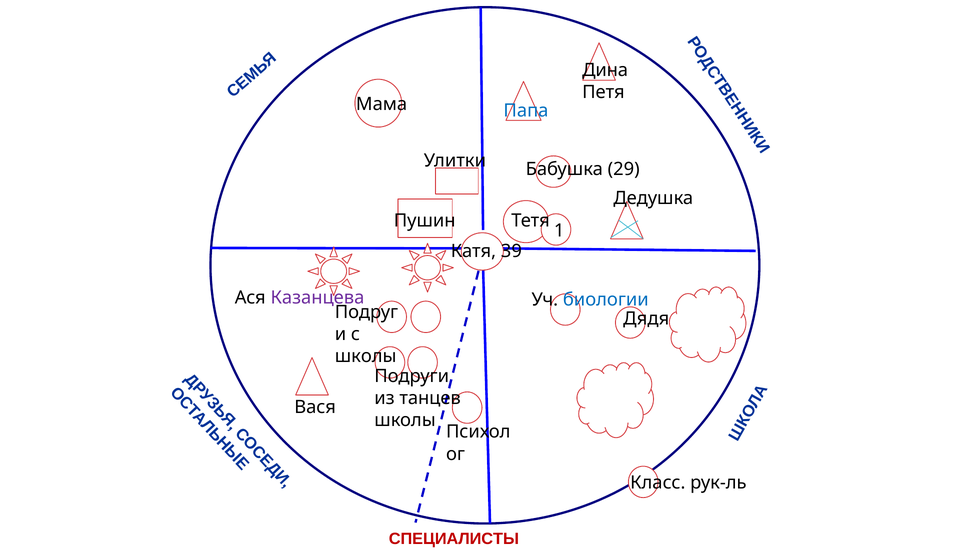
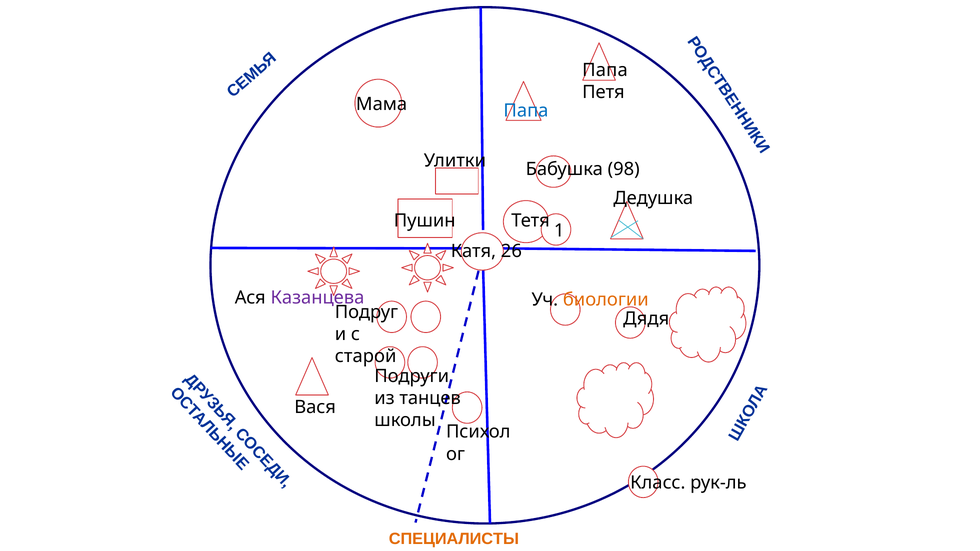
Дина at (605, 70): Дина -> Папа
29: 29 -> 98
39: 39 -> 26
биологии colour: blue -> orange
школы at (366, 357): школы -> старой
СПЕЦИАЛИСТЫ colour: red -> orange
